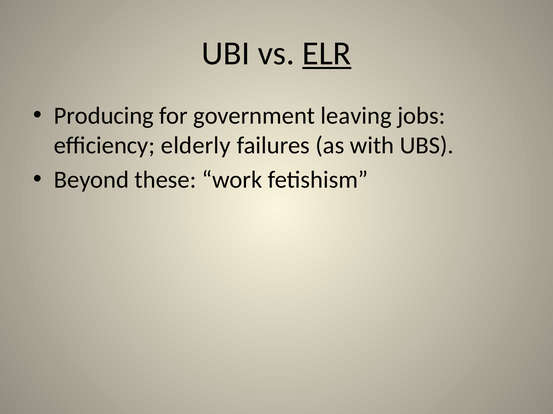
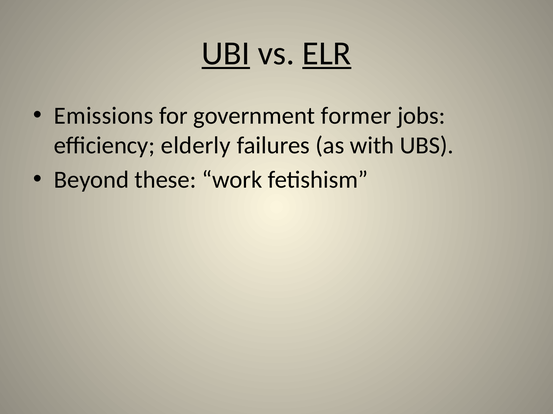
UBI underline: none -> present
Producing: Producing -> Emissions
leaving: leaving -> former
